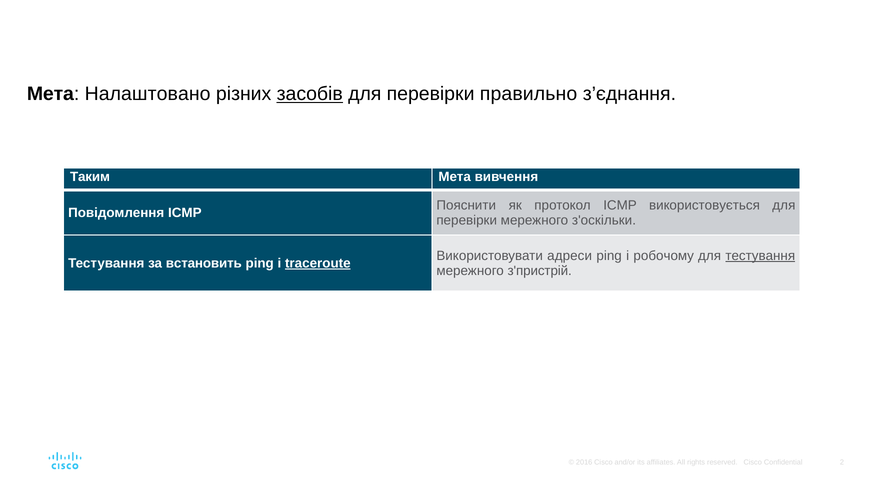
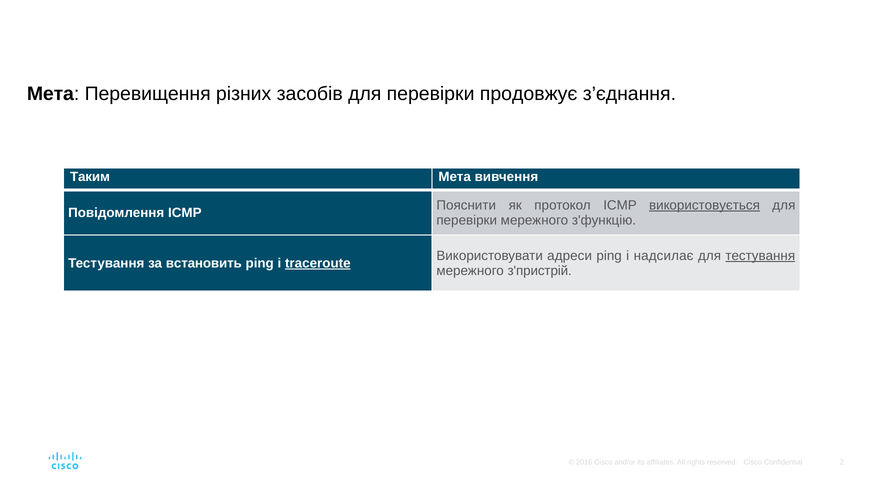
Налаштовано: Налаштовано -> Перевищення
засобів underline: present -> none
правильно: правильно -> продовжує
використовується underline: none -> present
з'оскільки: з'оскільки -> з'функцію
робочому: робочому -> надсилає
